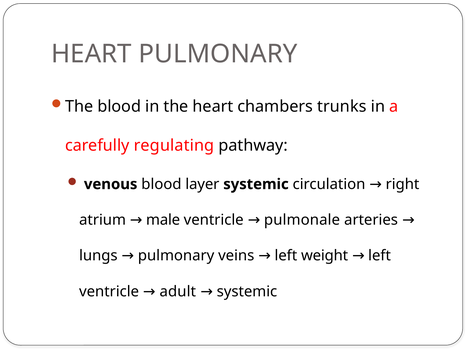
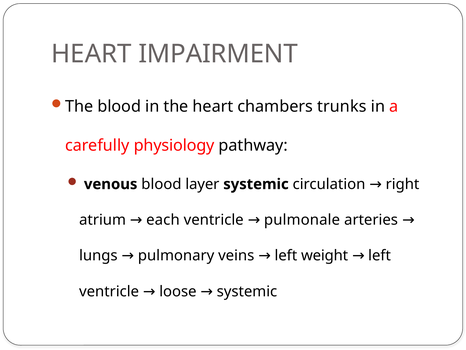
HEART PULMONARY: PULMONARY -> IMPAIRMENT
regulating: regulating -> physiology
male: male -> each
adult: adult -> loose
